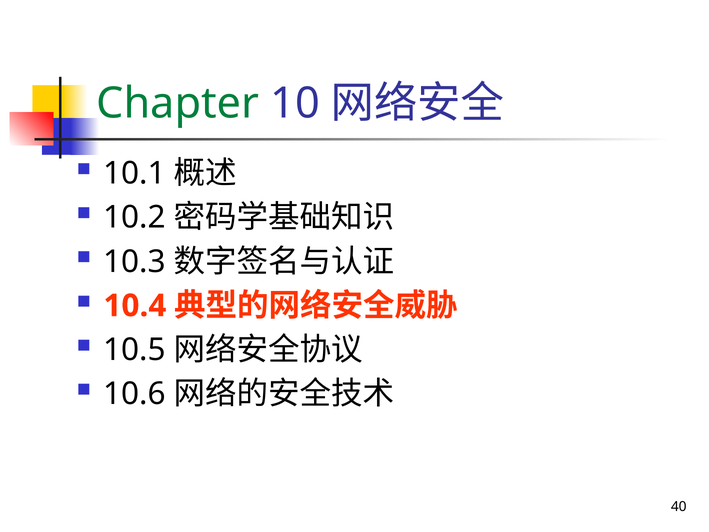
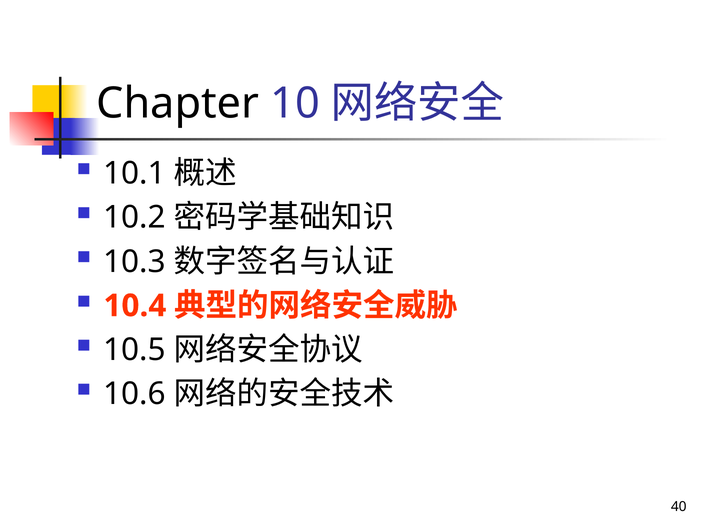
Chapter colour: green -> black
